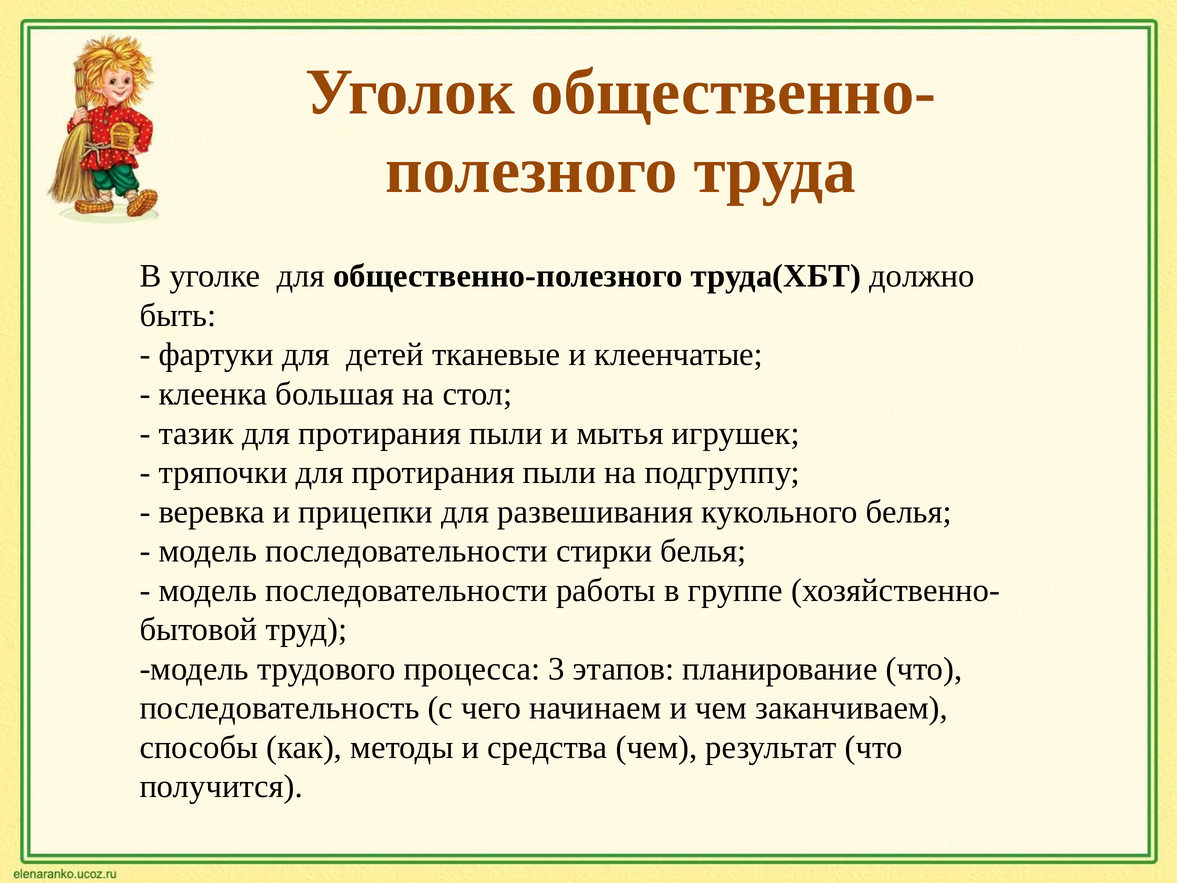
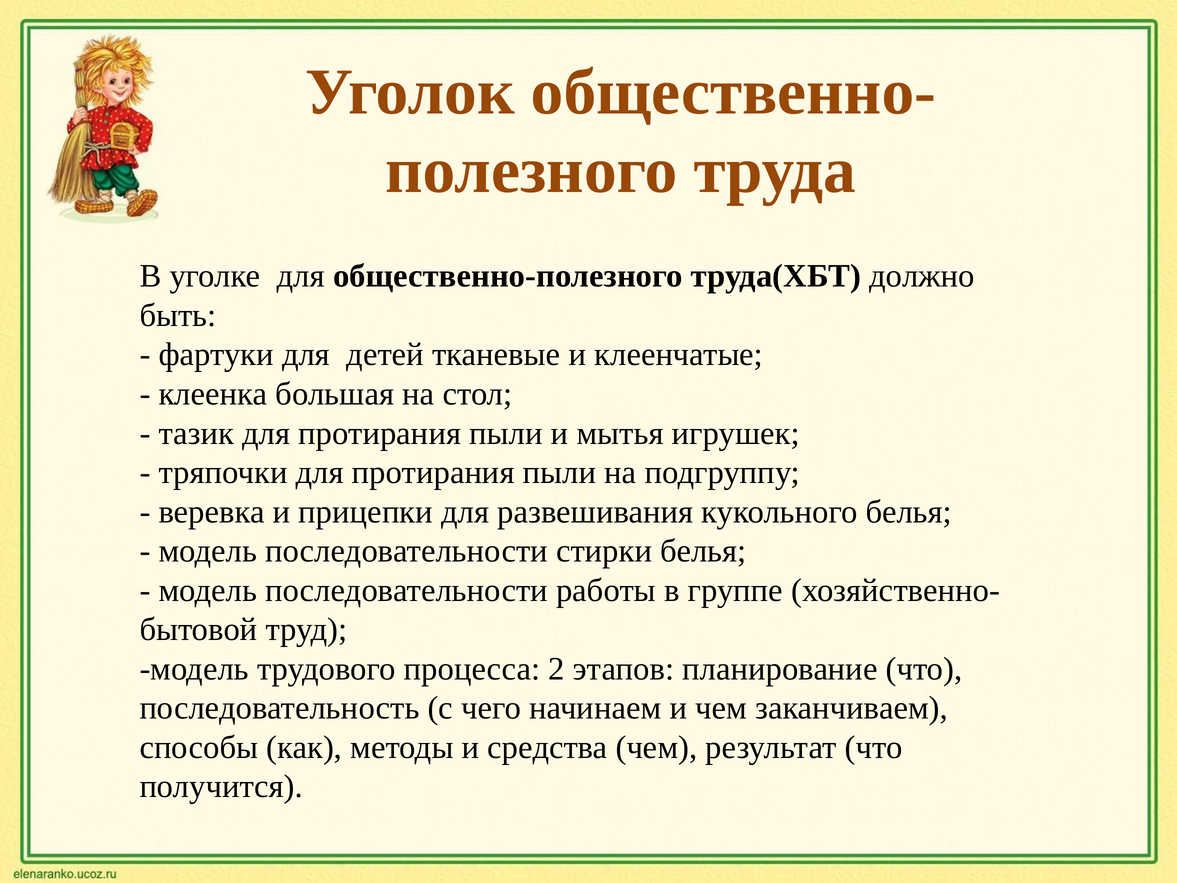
3: 3 -> 2
